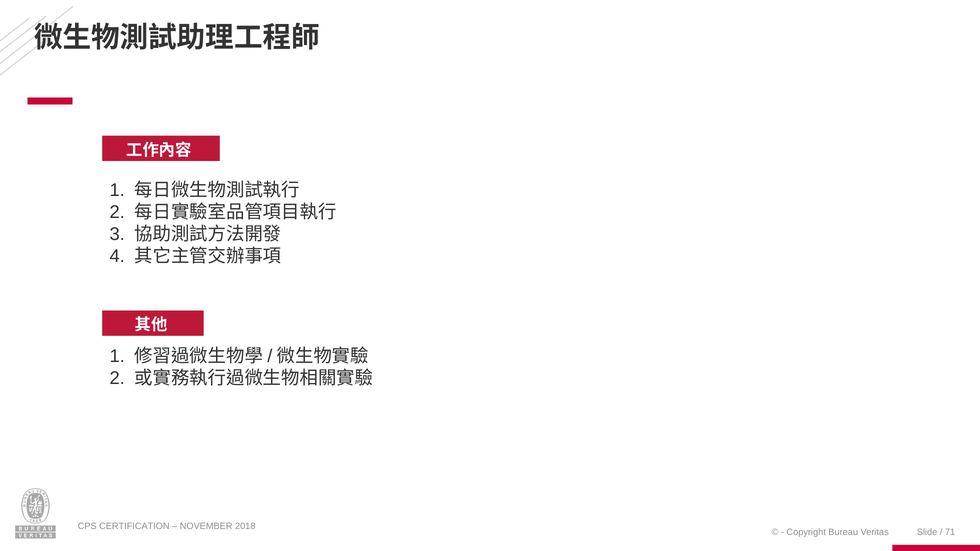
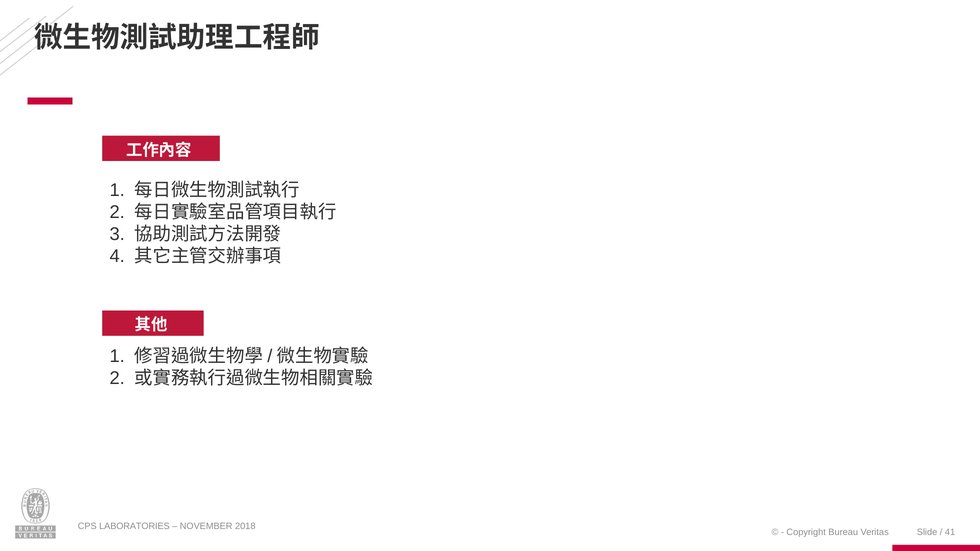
CERTIFICATION: CERTIFICATION -> LABORATORIES
71: 71 -> 41
